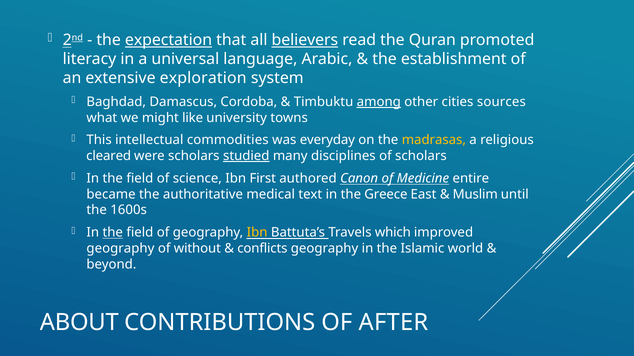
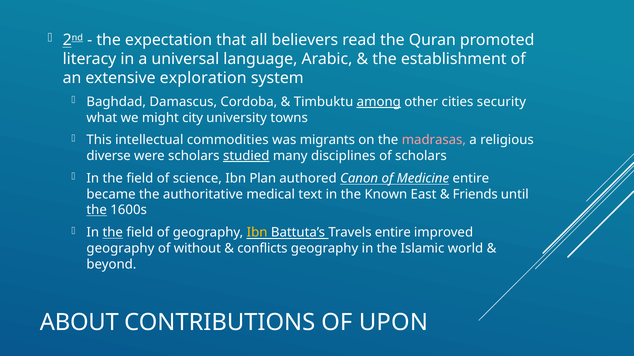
expectation underline: present -> none
believers underline: present -> none
sources: sources -> security
like: like -> city
everyday: everyday -> migrants
madrasas colour: yellow -> pink
cleared: cleared -> diverse
First: First -> Plan
Greece: Greece -> Known
Muslim: Muslim -> Friends
the at (97, 210) underline: none -> present
Travels which: which -> entire
AFTER: AFTER -> UPON
